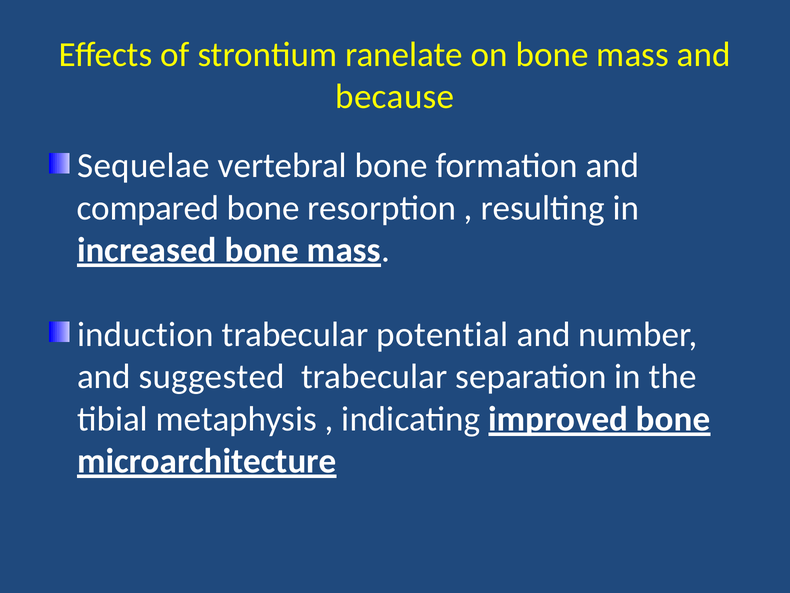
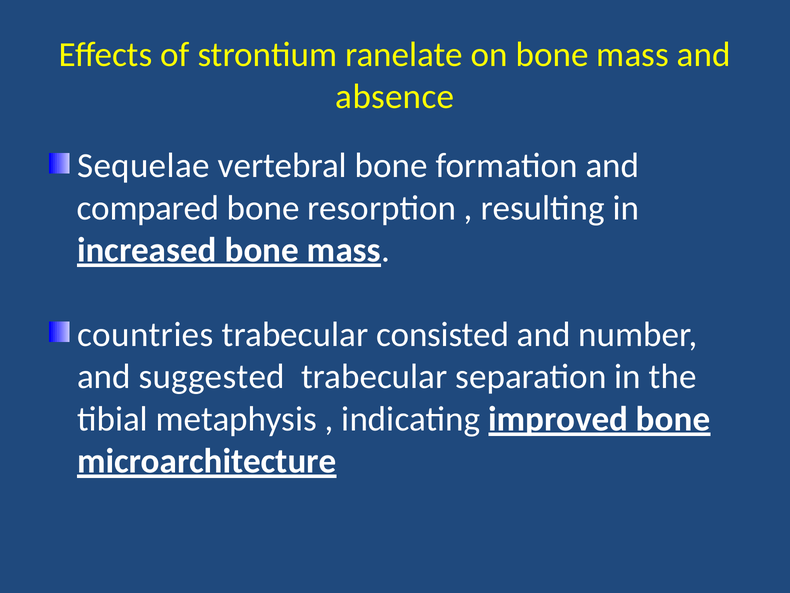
because: because -> absence
induction: induction -> countries
potential: potential -> consisted
